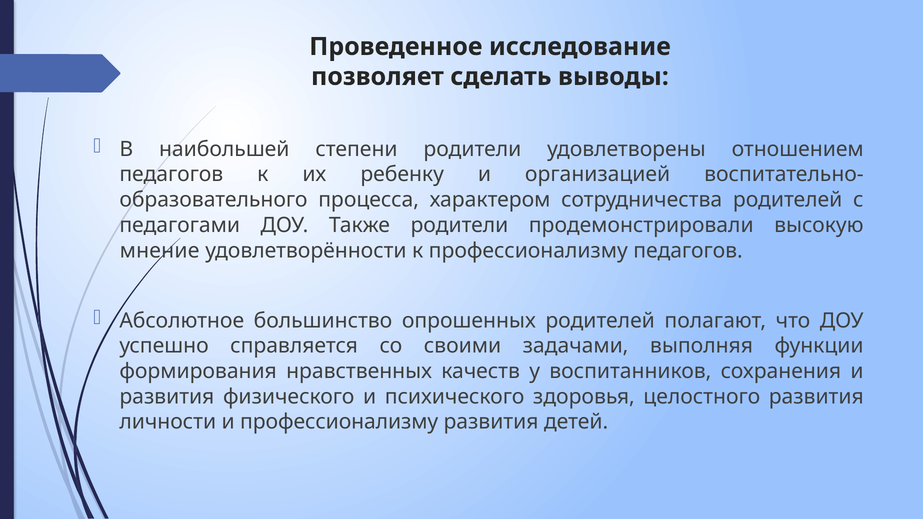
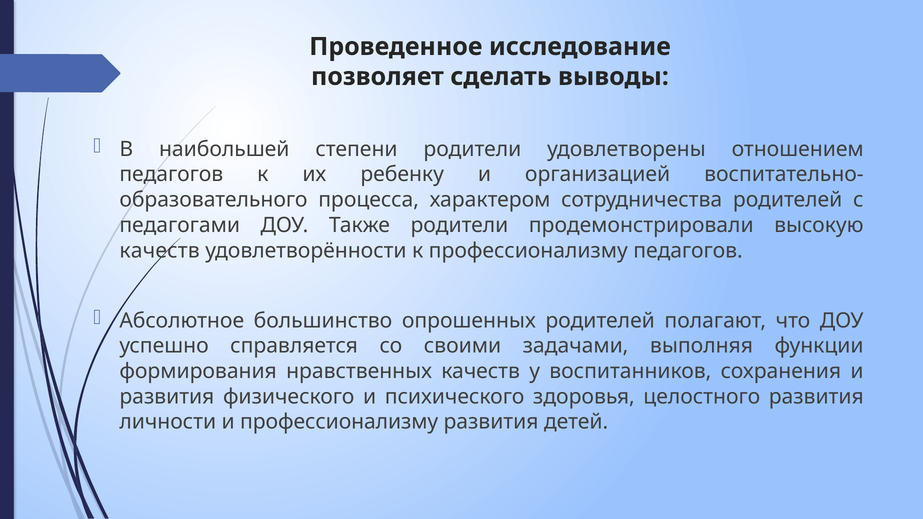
мнение at (160, 251): мнение -> качеств
